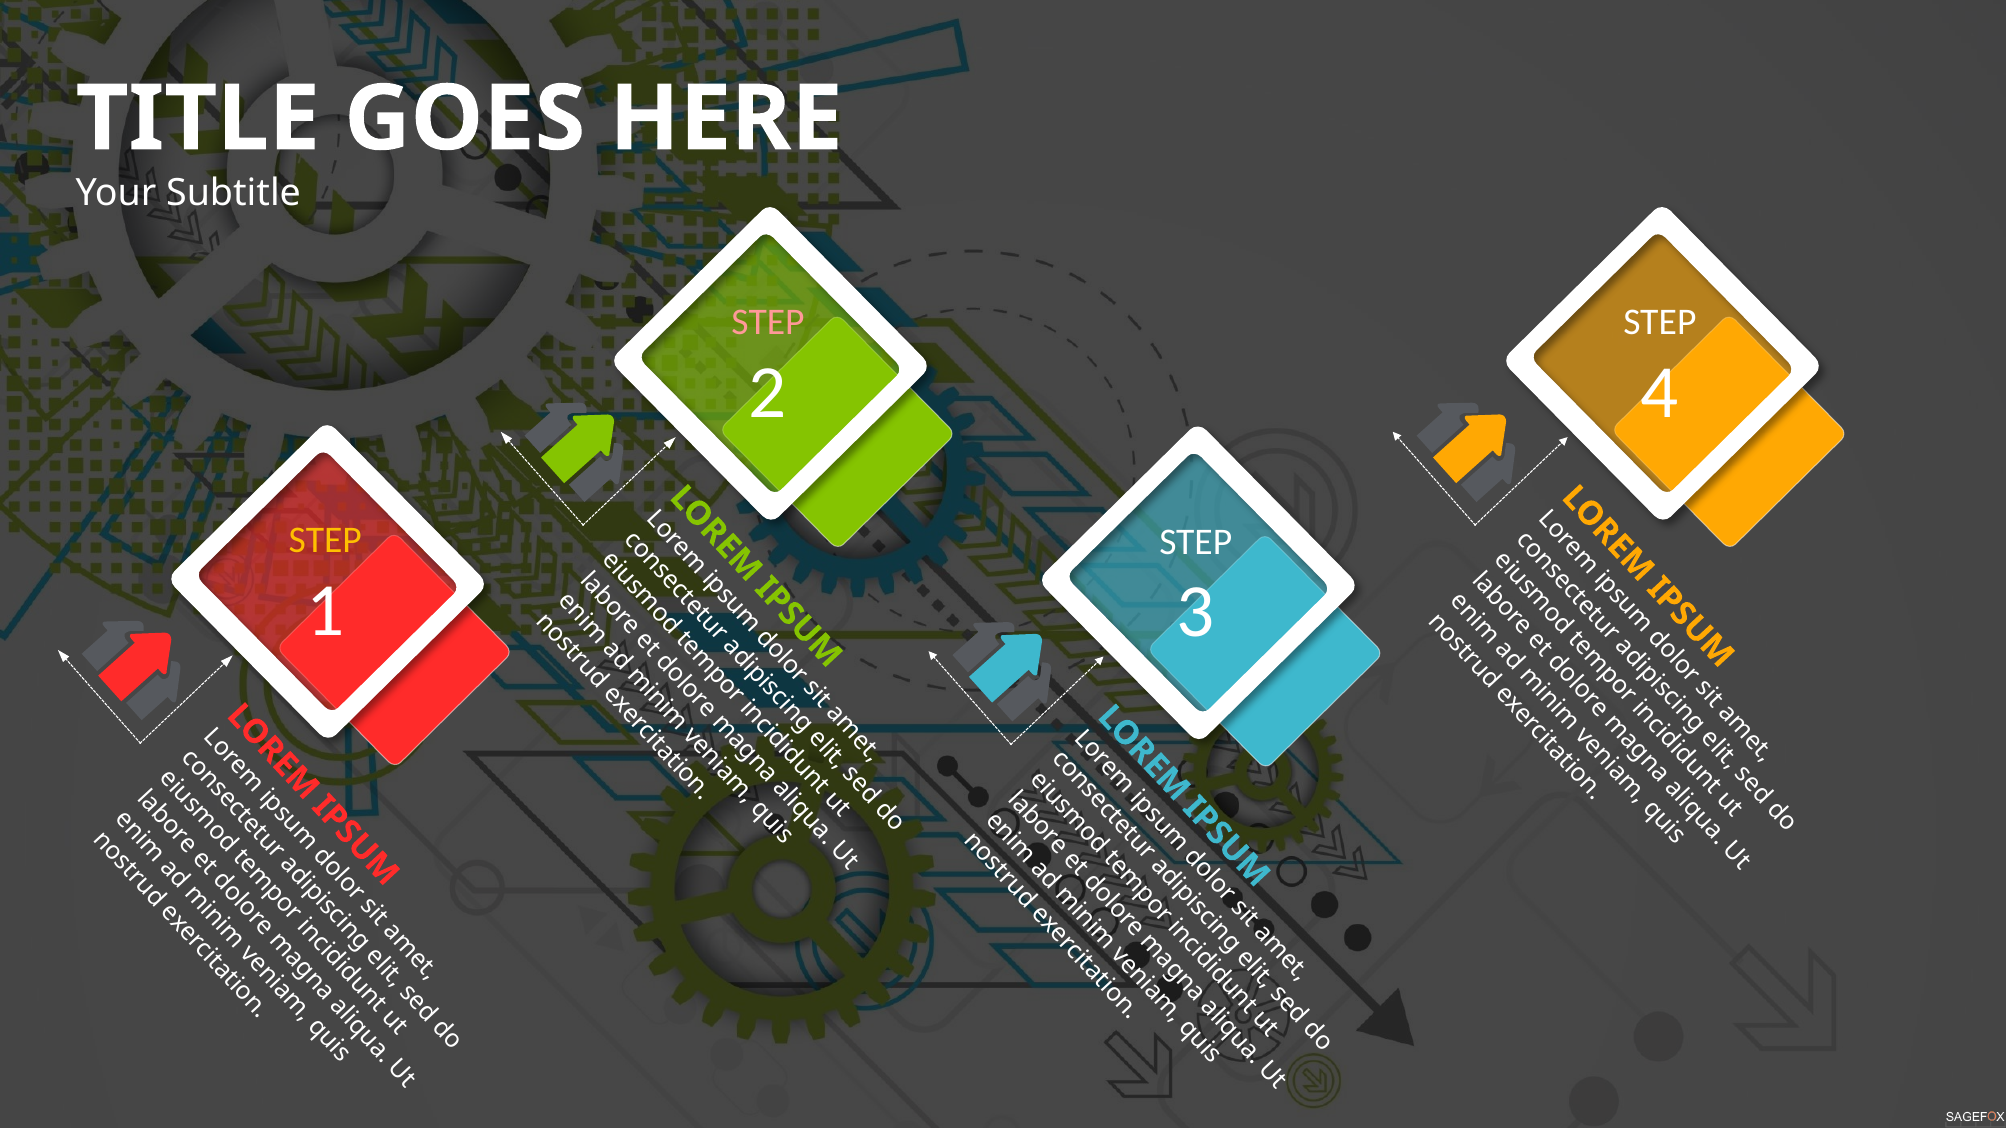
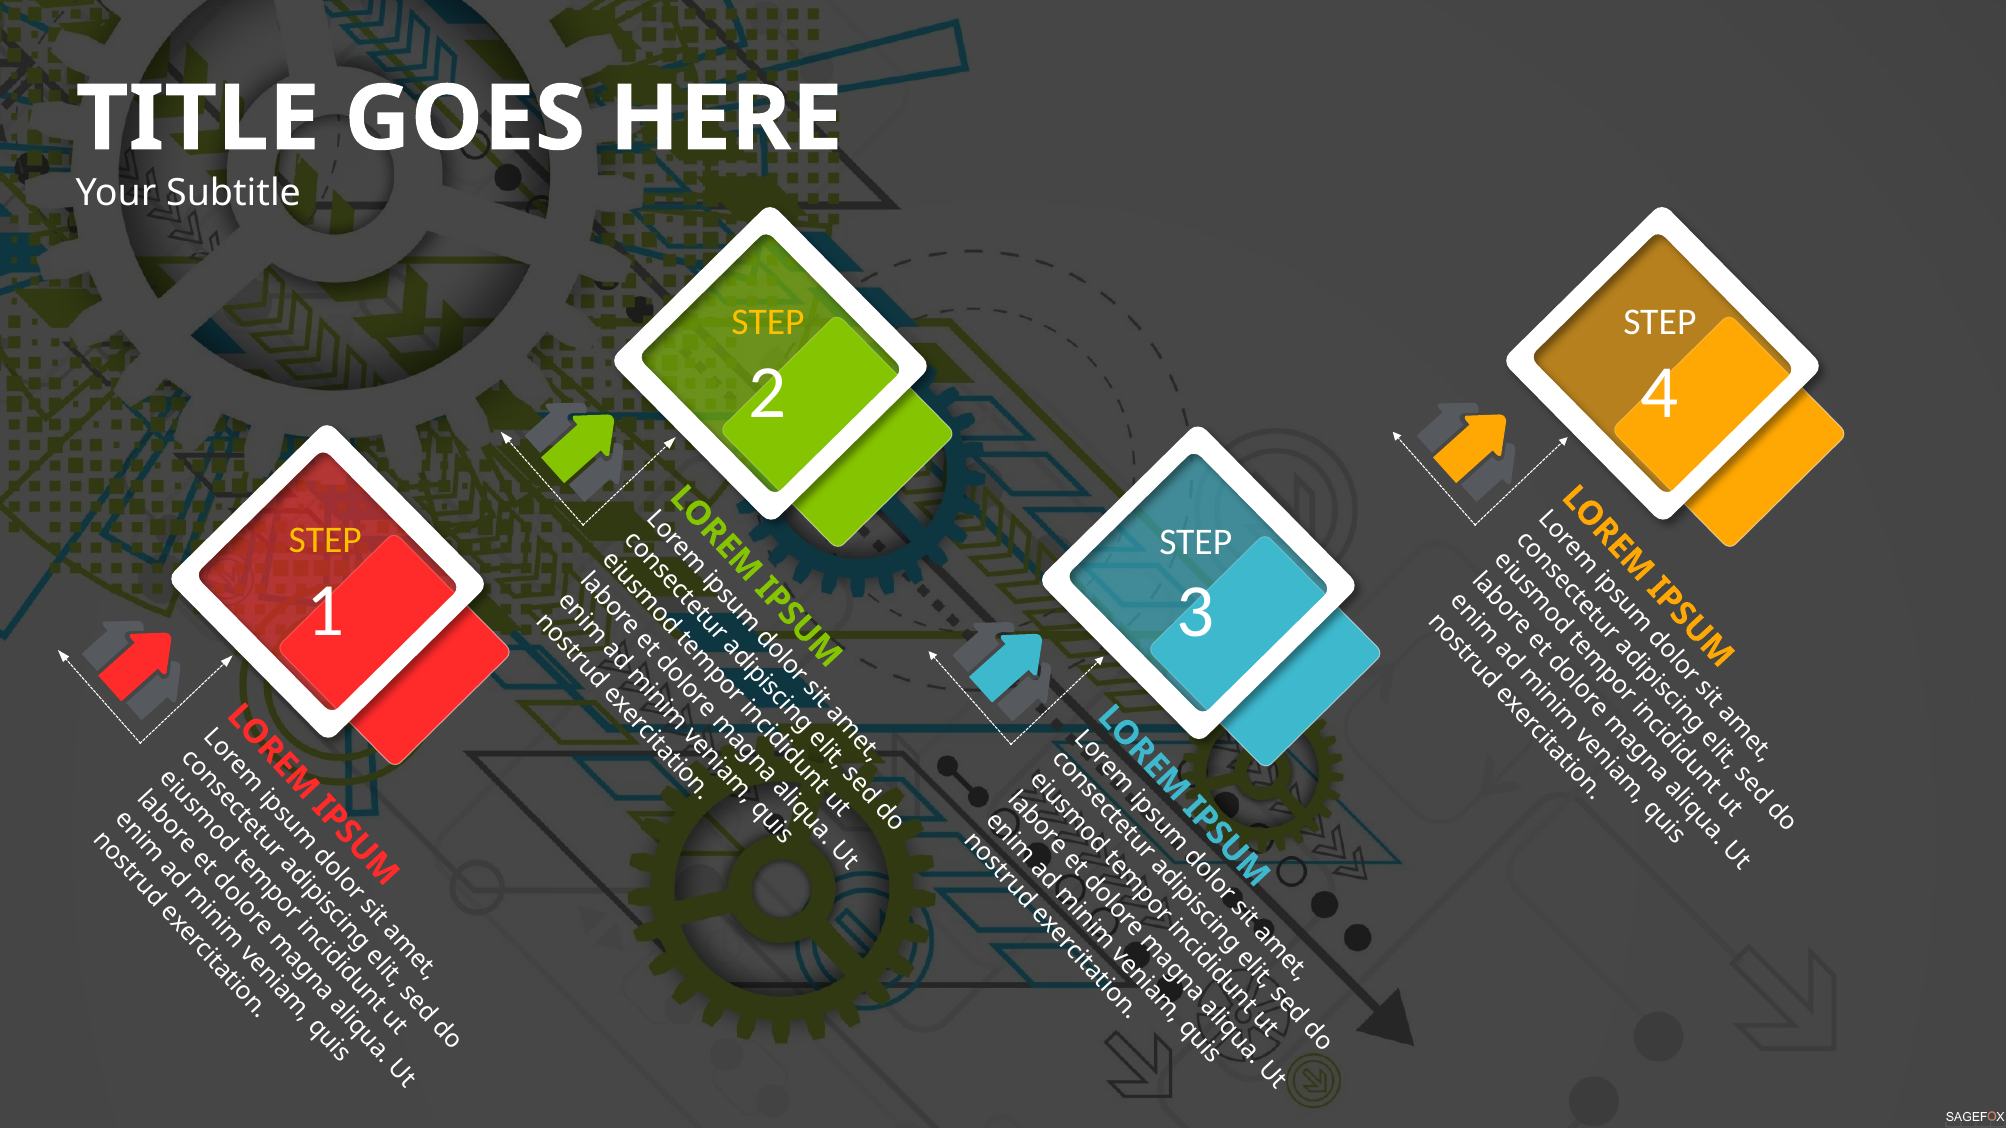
STEP at (768, 322) colour: pink -> yellow
